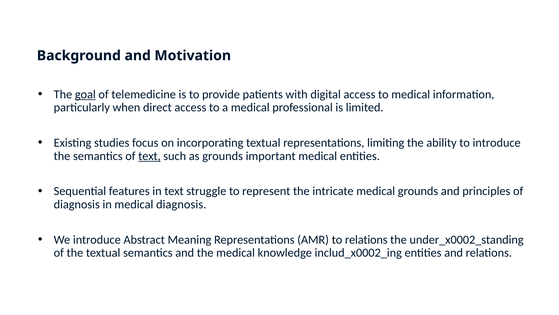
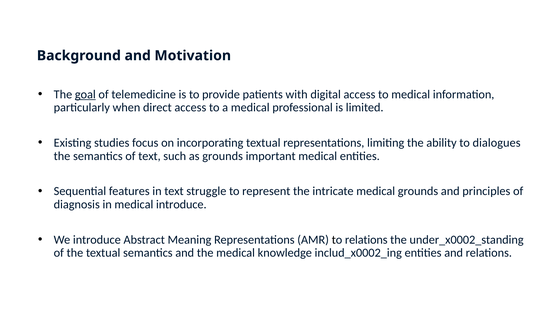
to introduce: introduce -> dialogues
text at (149, 156) underline: present -> none
medical diagnosis: diagnosis -> introduce
